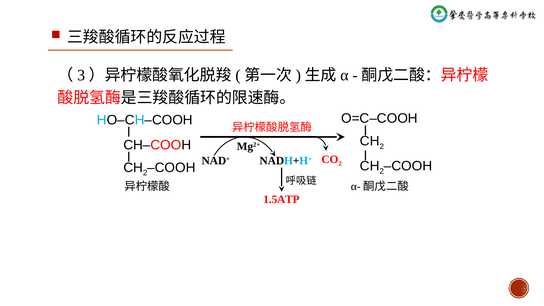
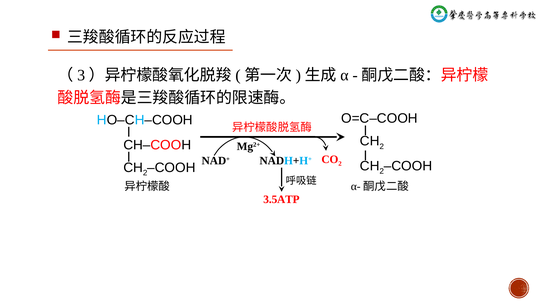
1.5ATP: 1.5ATP -> 3.5ATP
